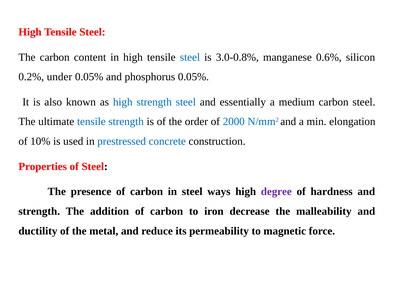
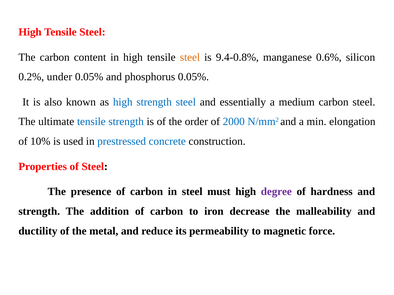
steel at (190, 57) colour: blue -> orange
3.0-0.8%: 3.0-0.8% -> 9.4-0.8%
ways: ways -> must
